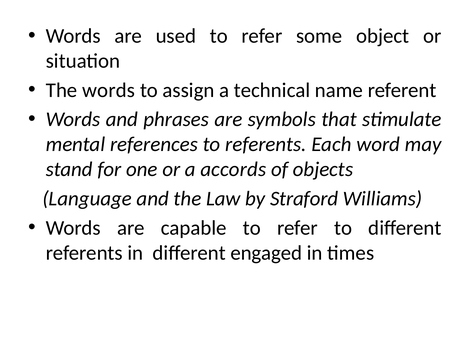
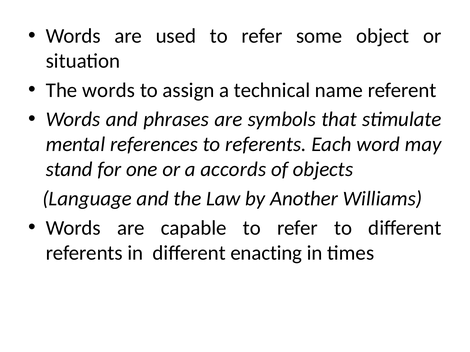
Straford: Straford -> Another
engaged: engaged -> enacting
